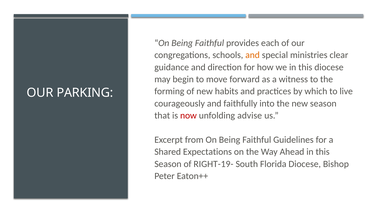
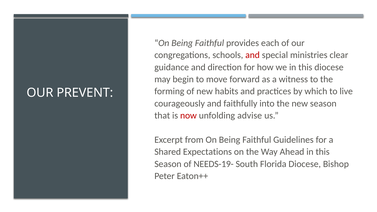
and at (253, 55) colour: orange -> red
PARKING: PARKING -> PREVENT
RIGHT-19-: RIGHT-19- -> NEEDS-19-
